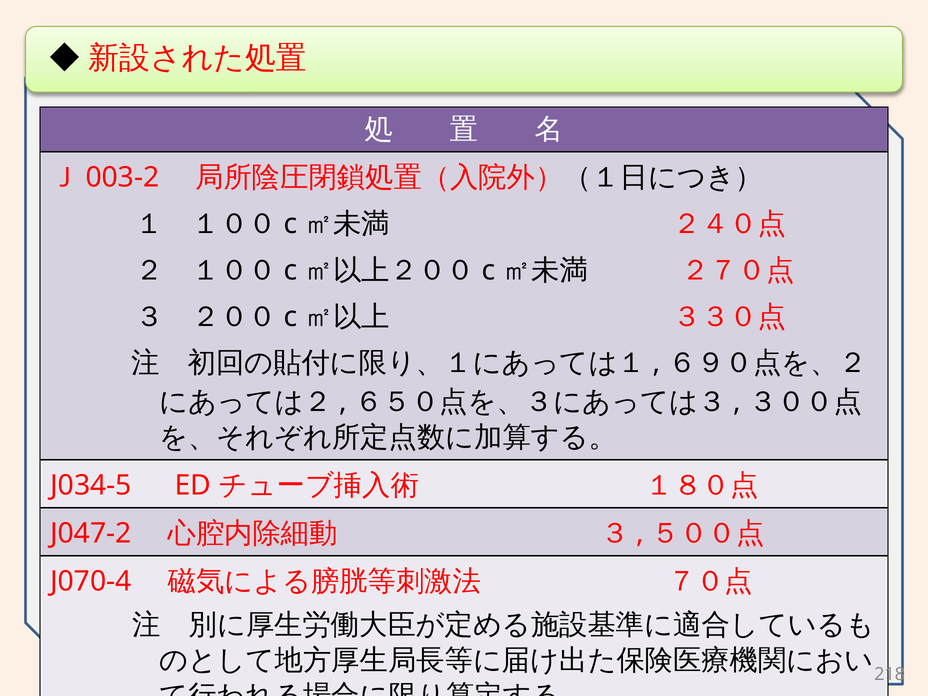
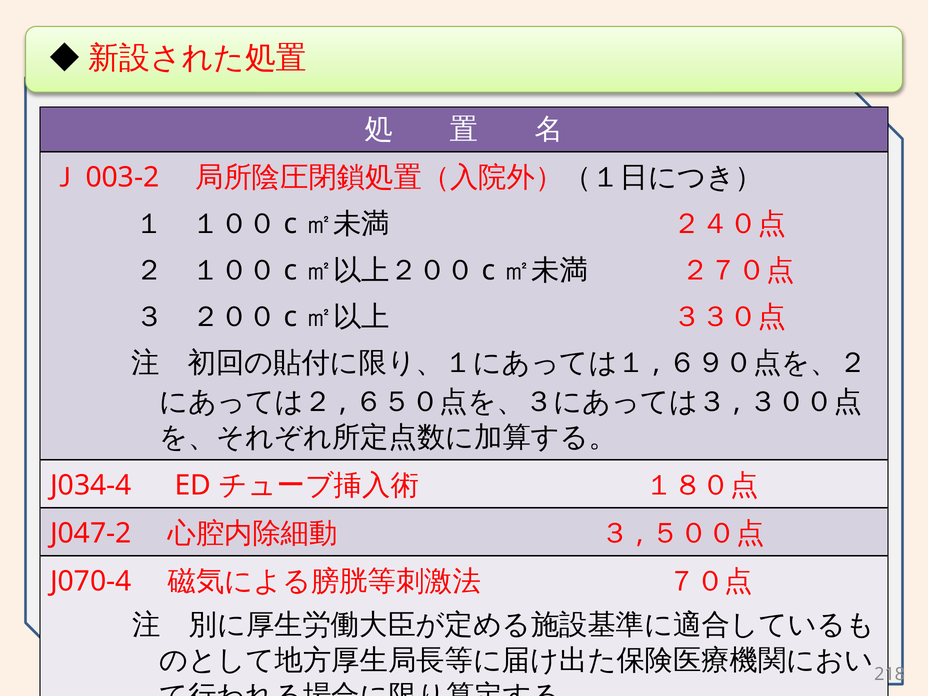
J034-5: J034-5 -> J034-4
